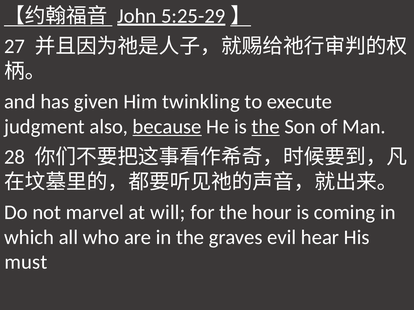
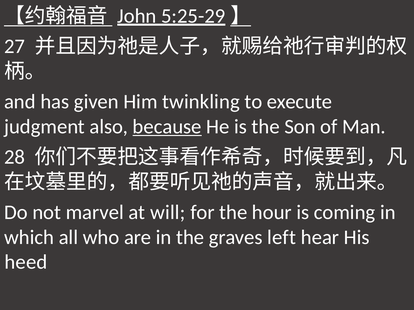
the at (266, 127) underline: present -> none
evil: evil -> left
must: must -> heed
